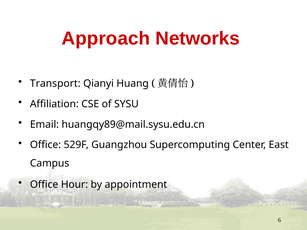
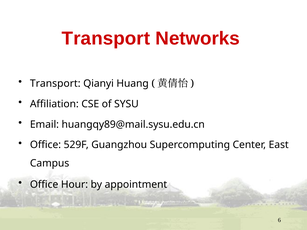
Approach at (106, 39): Approach -> Transport
